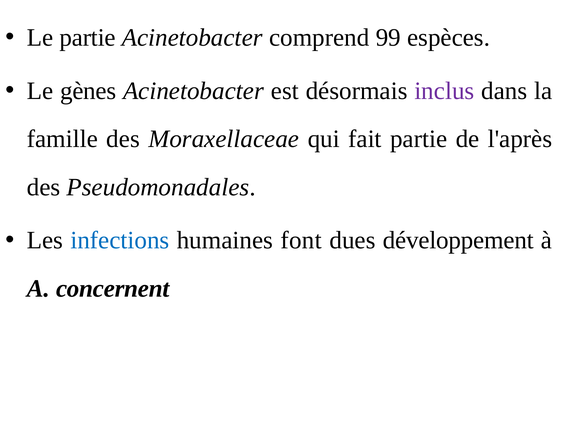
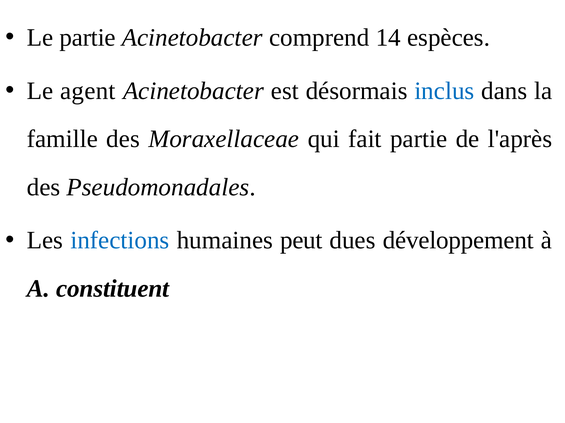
99: 99 -> 14
gènes: gènes -> agent
inclus colour: purple -> blue
font: font -> peut
concernent: concernent -> constituent
